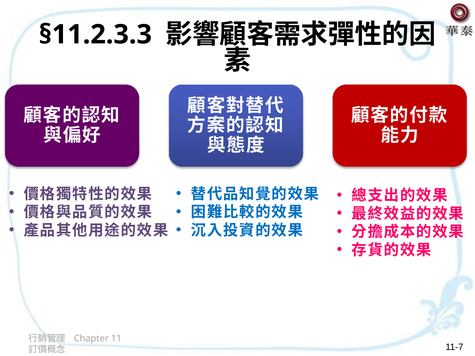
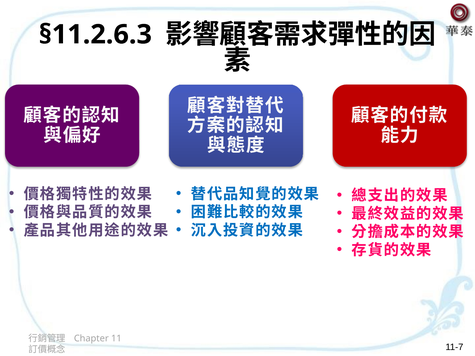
§11.2.3.3: §11.2.3.3 -> §11.2.6.3
